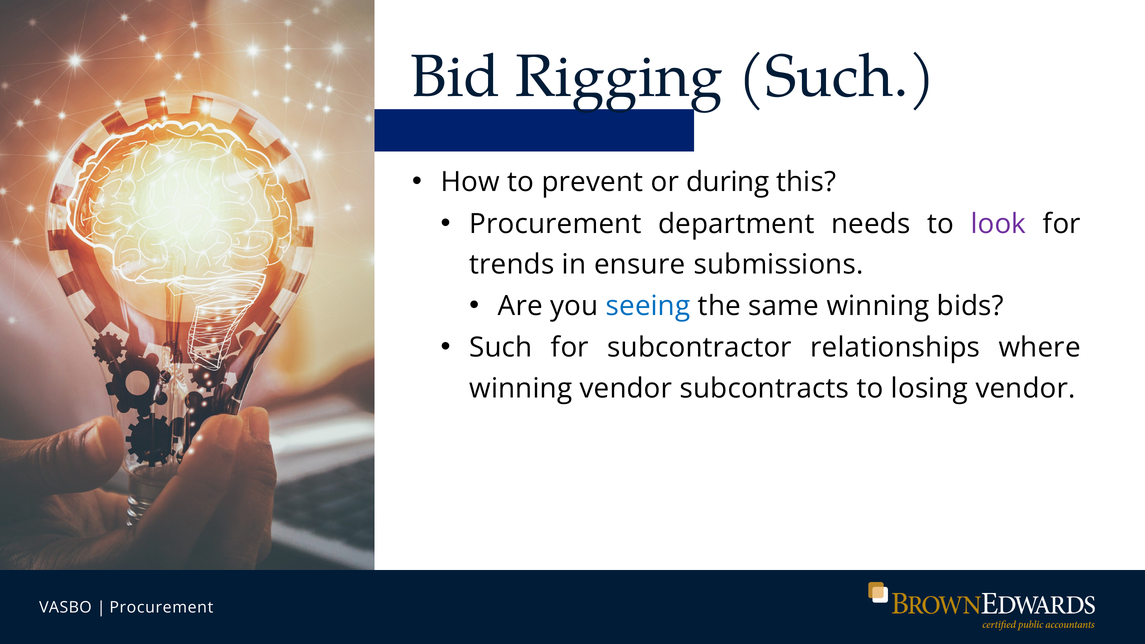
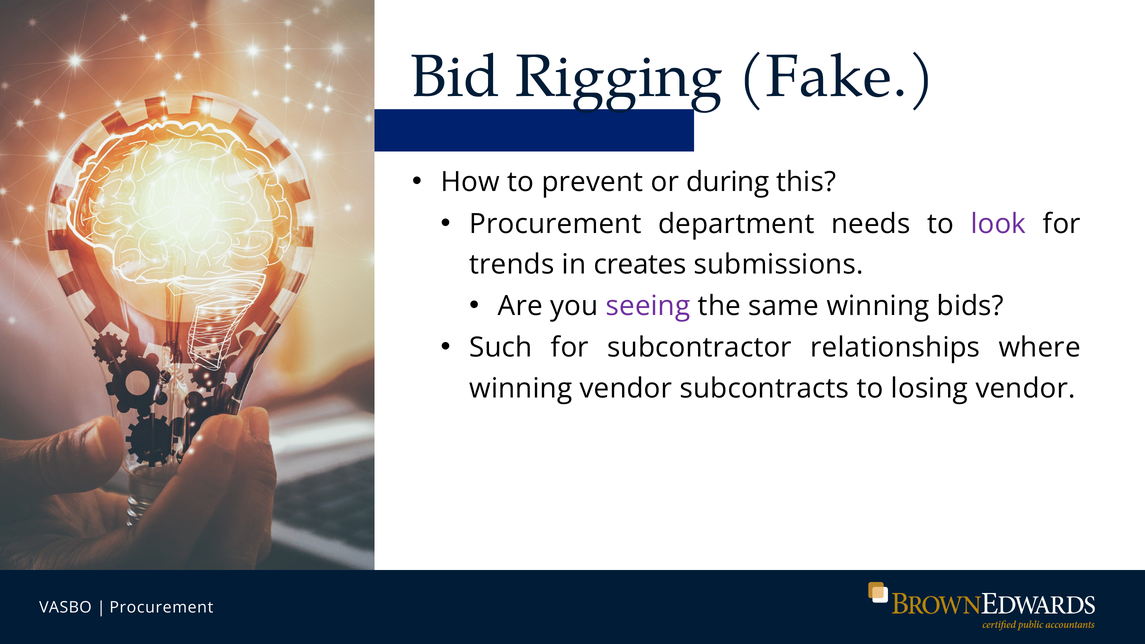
Rigging Such: Such -> Fake
ensure: ensure -> creates
seeing colour: blue -> purple
